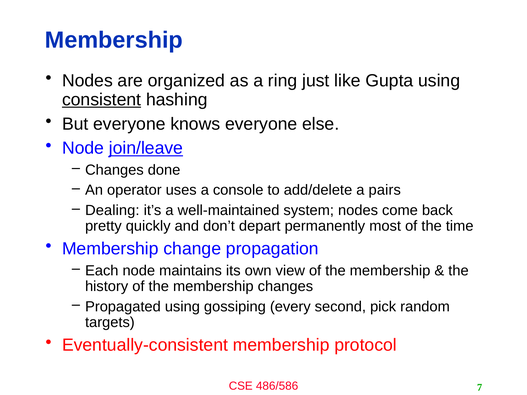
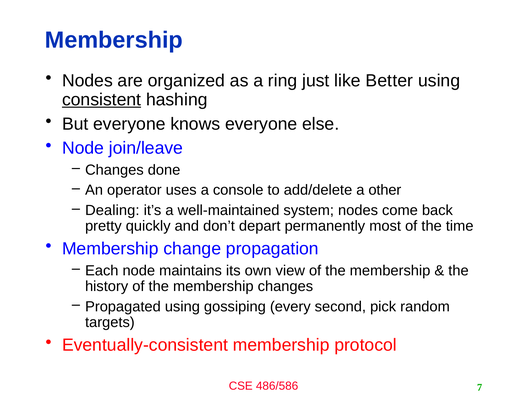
Gupta: Gupta -> Better
join/leave underline: present -> none
pairs: pairs -> other
